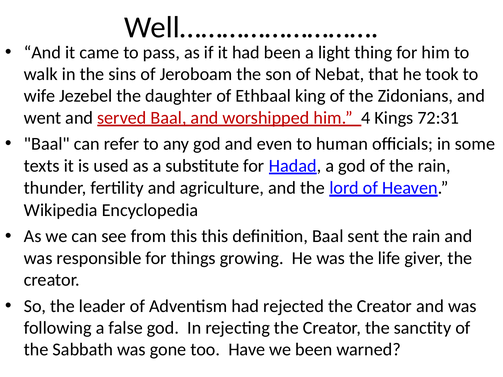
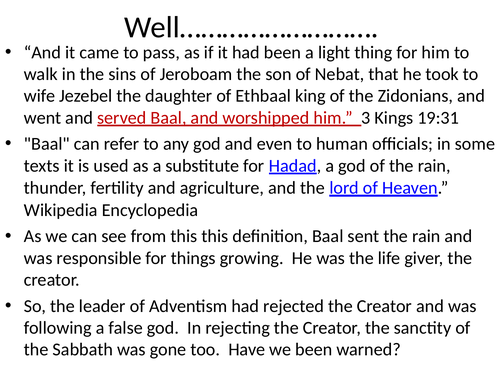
4: 4 -> 3
72:31: 72:31 -> 19:31
